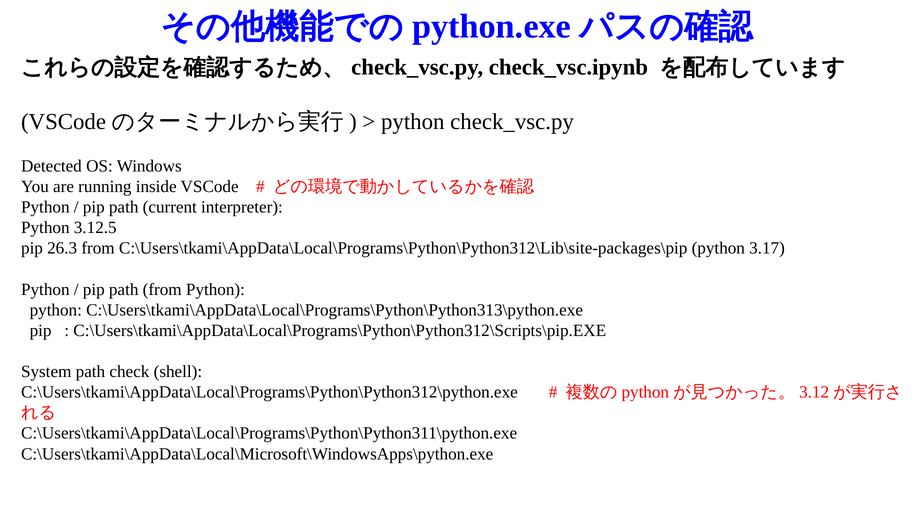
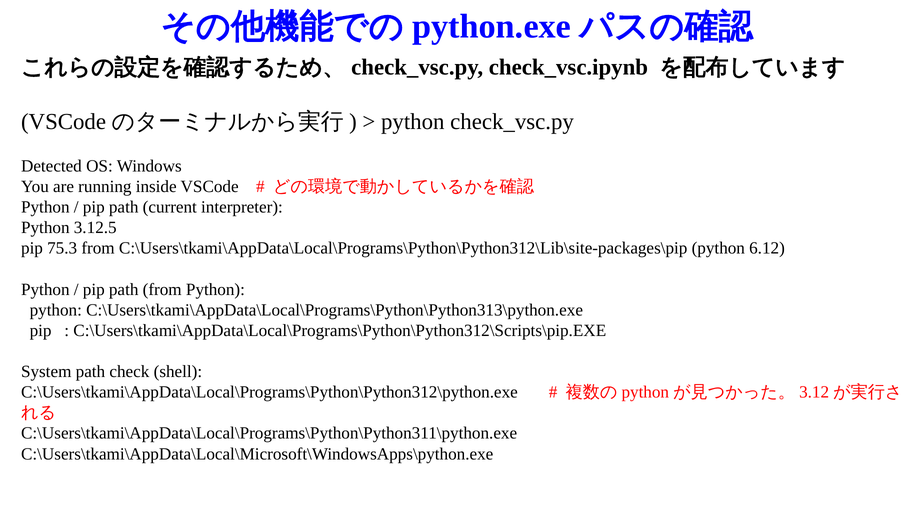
26.3: 26.3 -> 75.3
3.17: 3.17 -> 6.12
